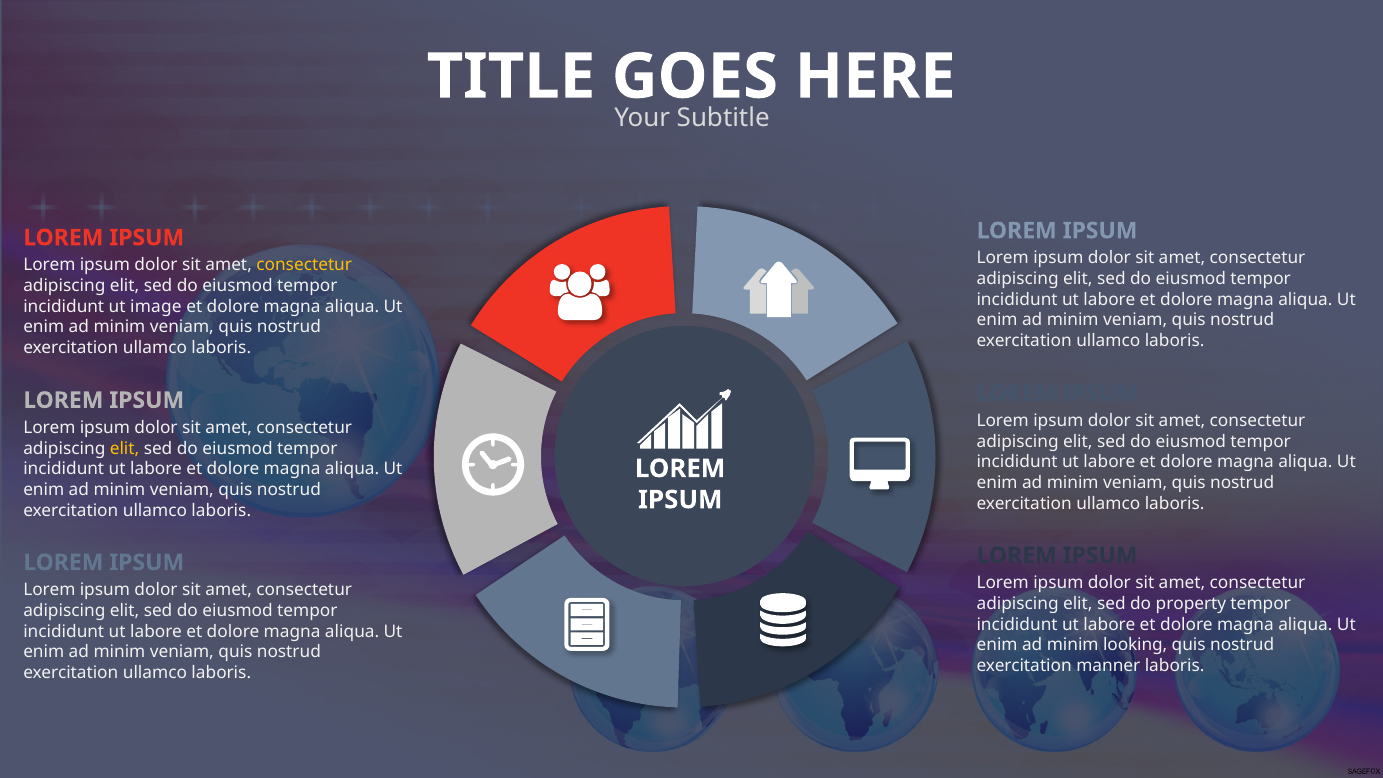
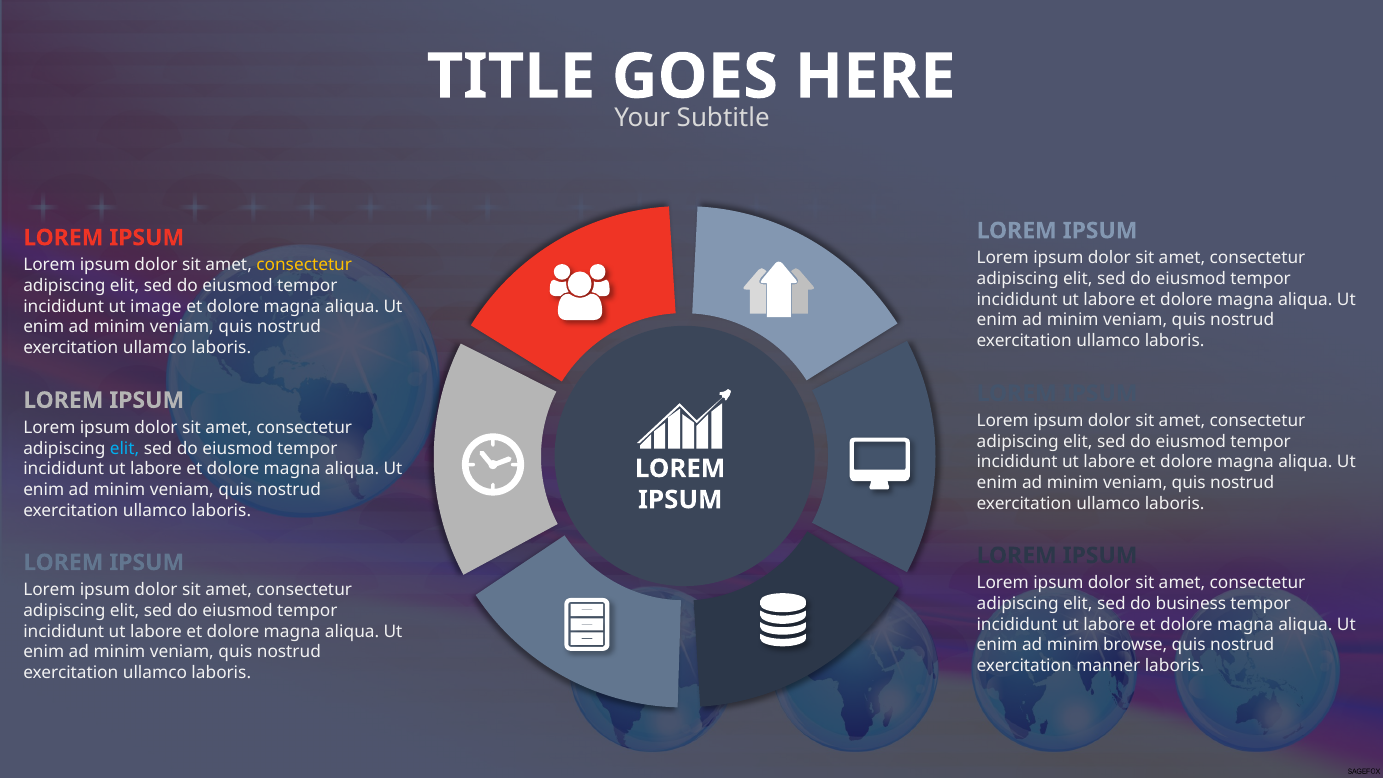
elit at (125, 448) colour: yellow -> light blue
property: property -> business
looking: looking -> browse
